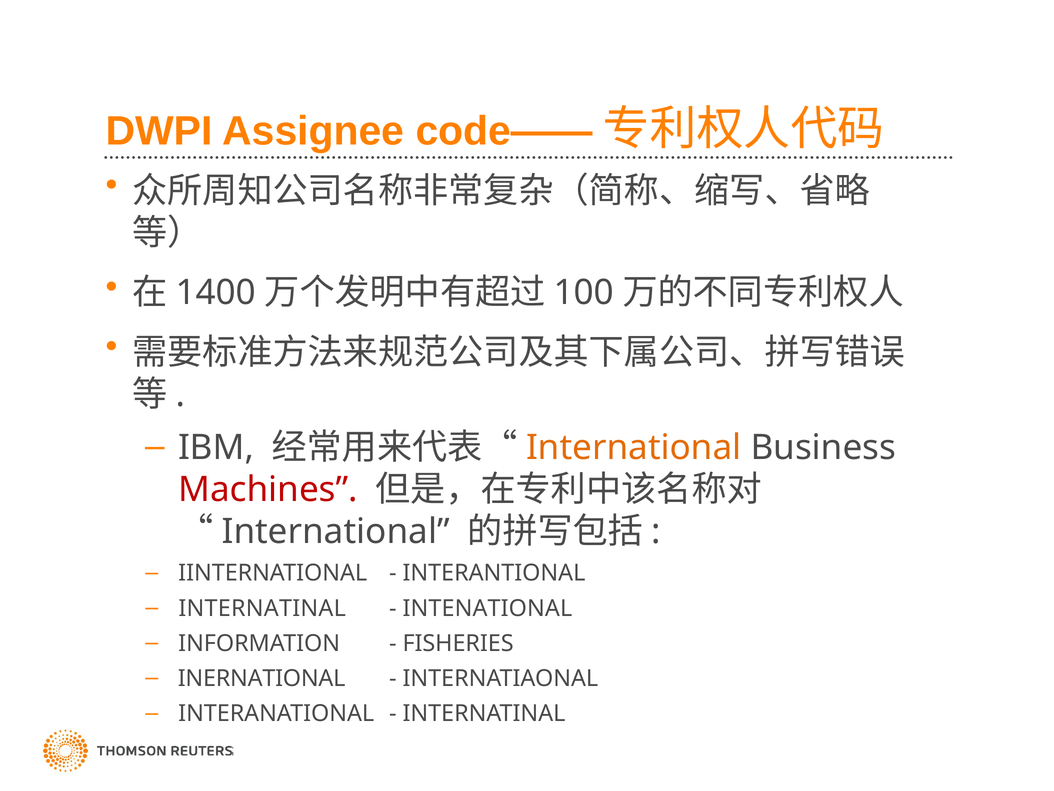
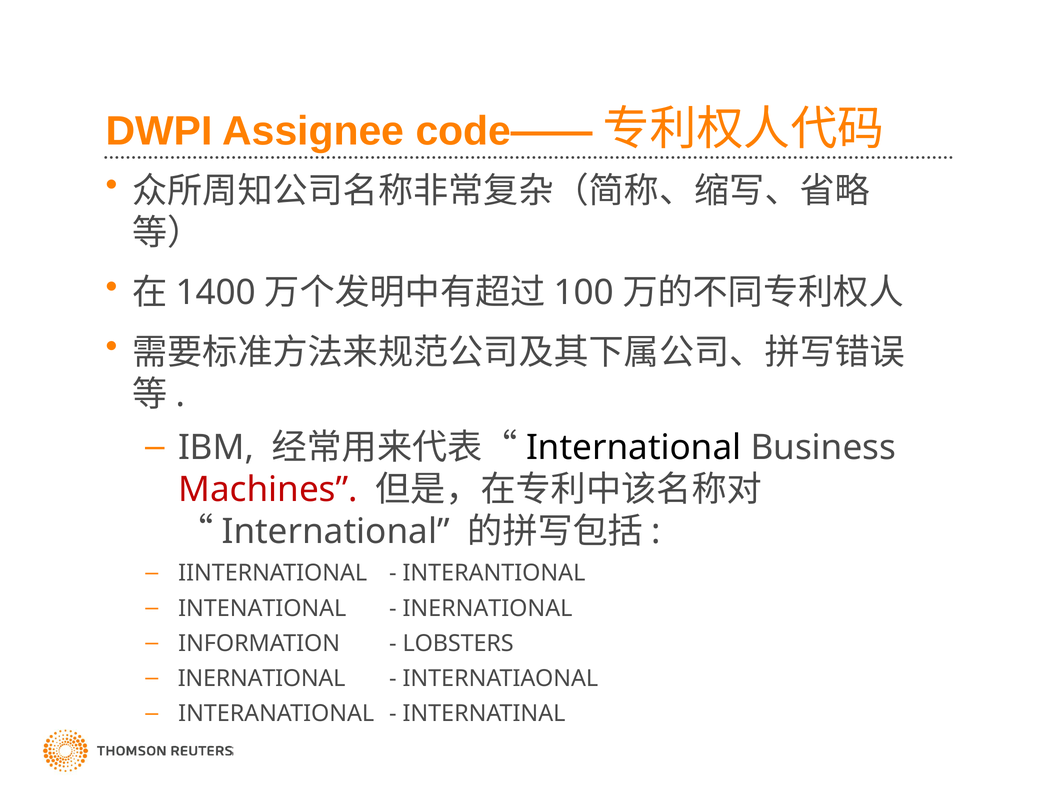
International at (634, 447) colour: orange -> black
INTERNATINAL at (262, 608): INTERNATINAL -> INTENATIONAL
INTENATIONAL at (487, 608): INTENATIONAL -> INERNATIONAL
FISHERIES: FISHERIES -> LOBSTERS
